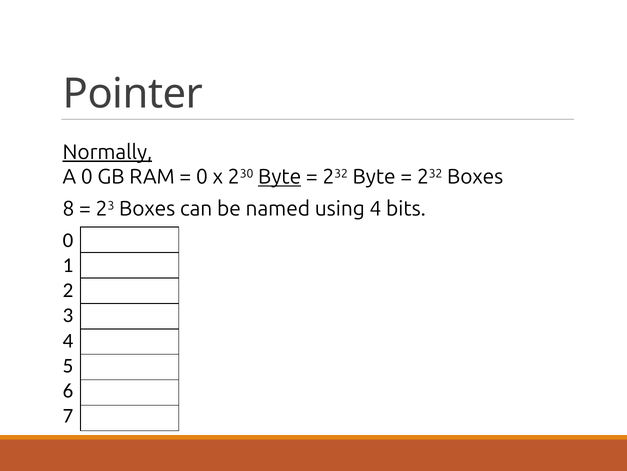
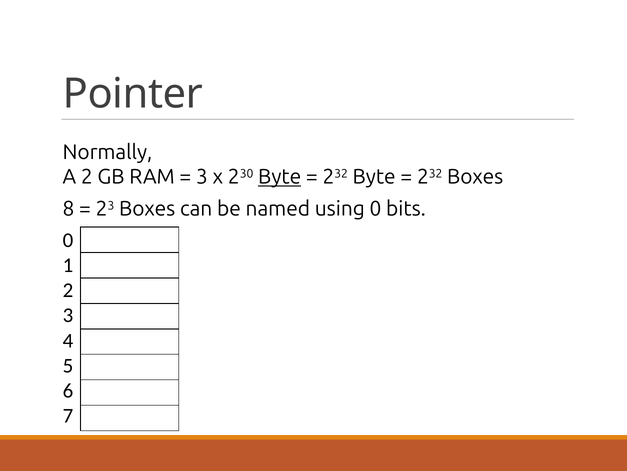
Normally underline: present -> none
A 0: 0 -> 2
0 at (202, 177): 0 -> 3
using 4: 4 -> 0
